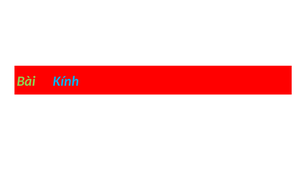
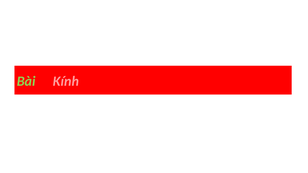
Kính colour: light blue -> pink
